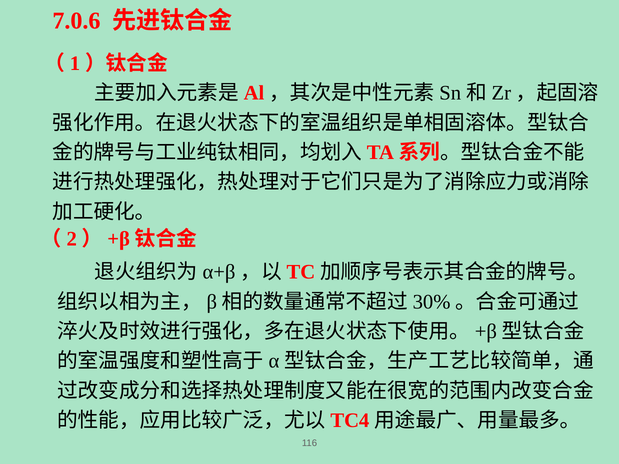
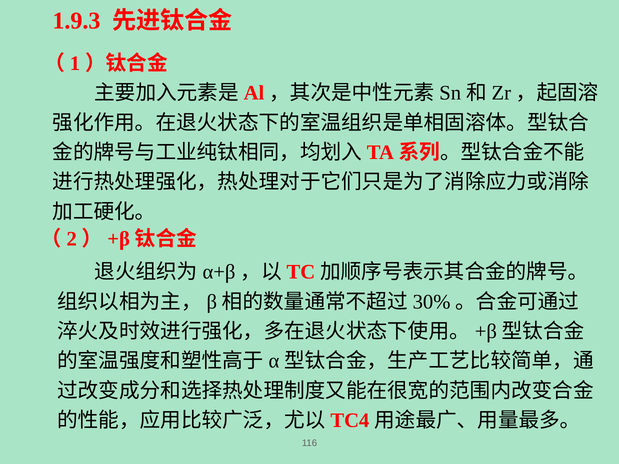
7.0.6: 7.0.6 -> 1.9.3
